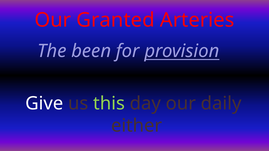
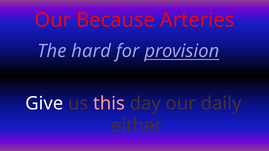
Granted: Granted -> Because
been: been -> hard
this colour: light green -> pink
